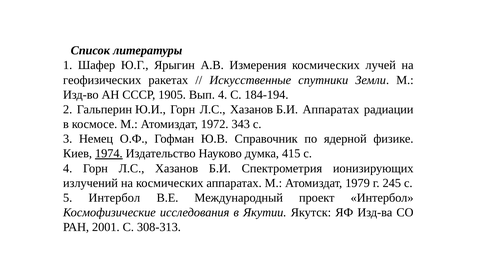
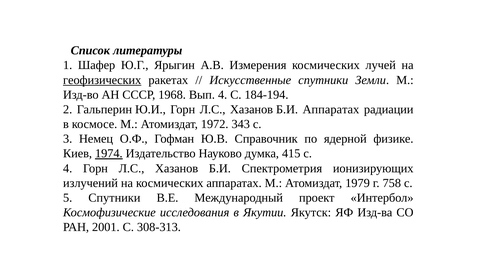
геофизических underline: none -> present
1905: 1905 -> 1968
245: 245 -> 758
5 Интербол: Интербол -> Спутники
